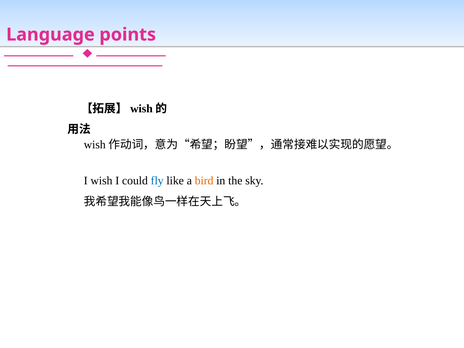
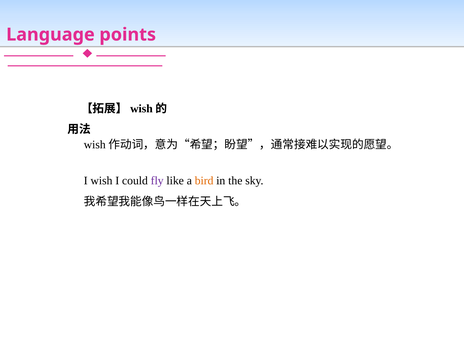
fly colour: blue -> purple
